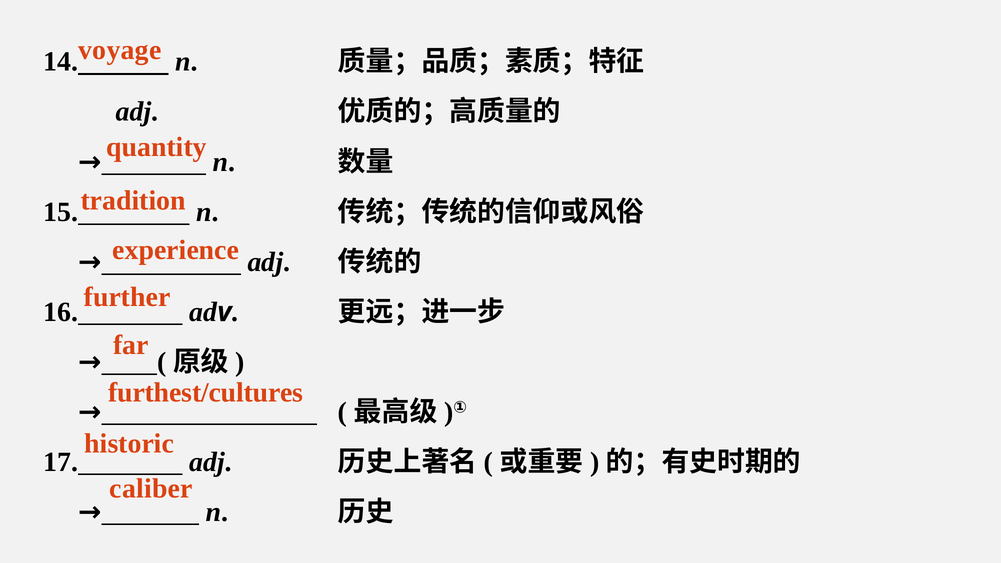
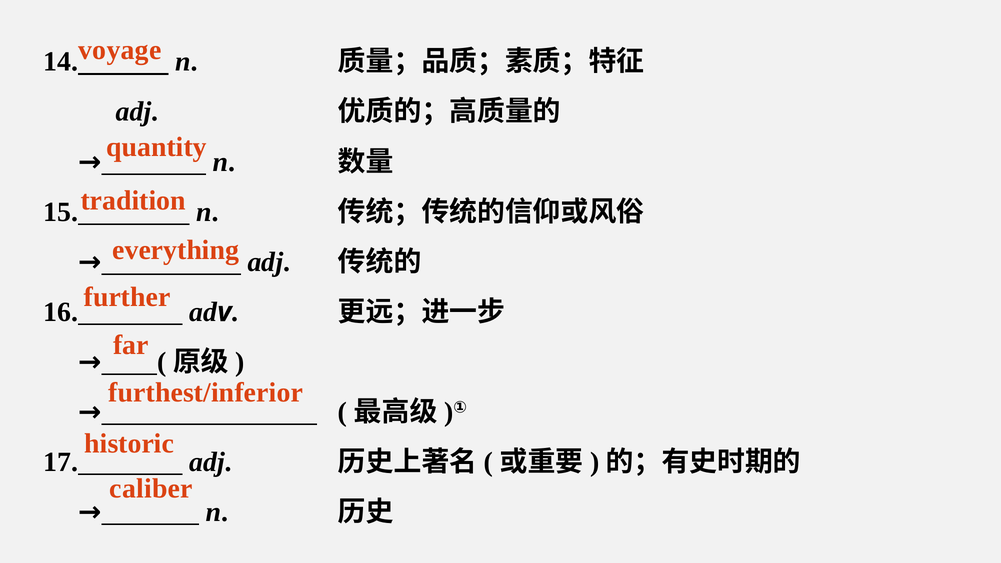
experience: experience -> everything
furthest/cultures: furthest/cultures -> furthest/inferior
